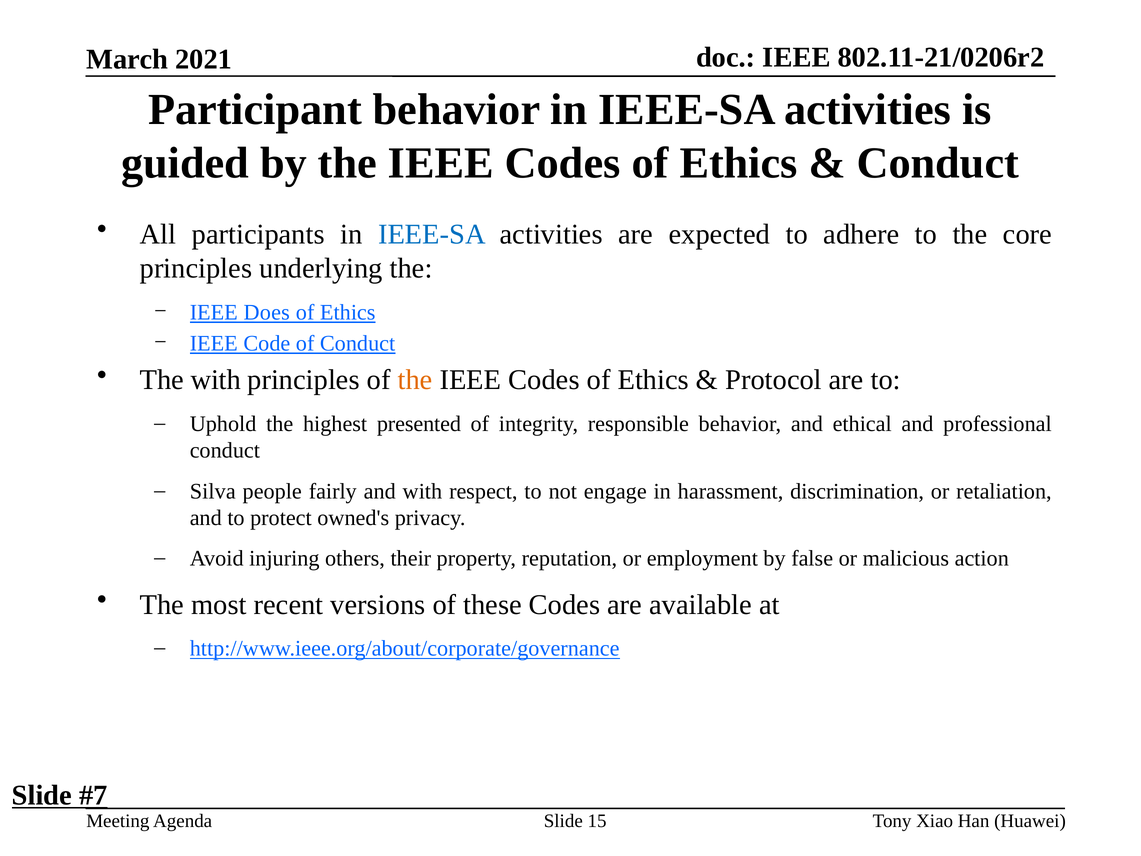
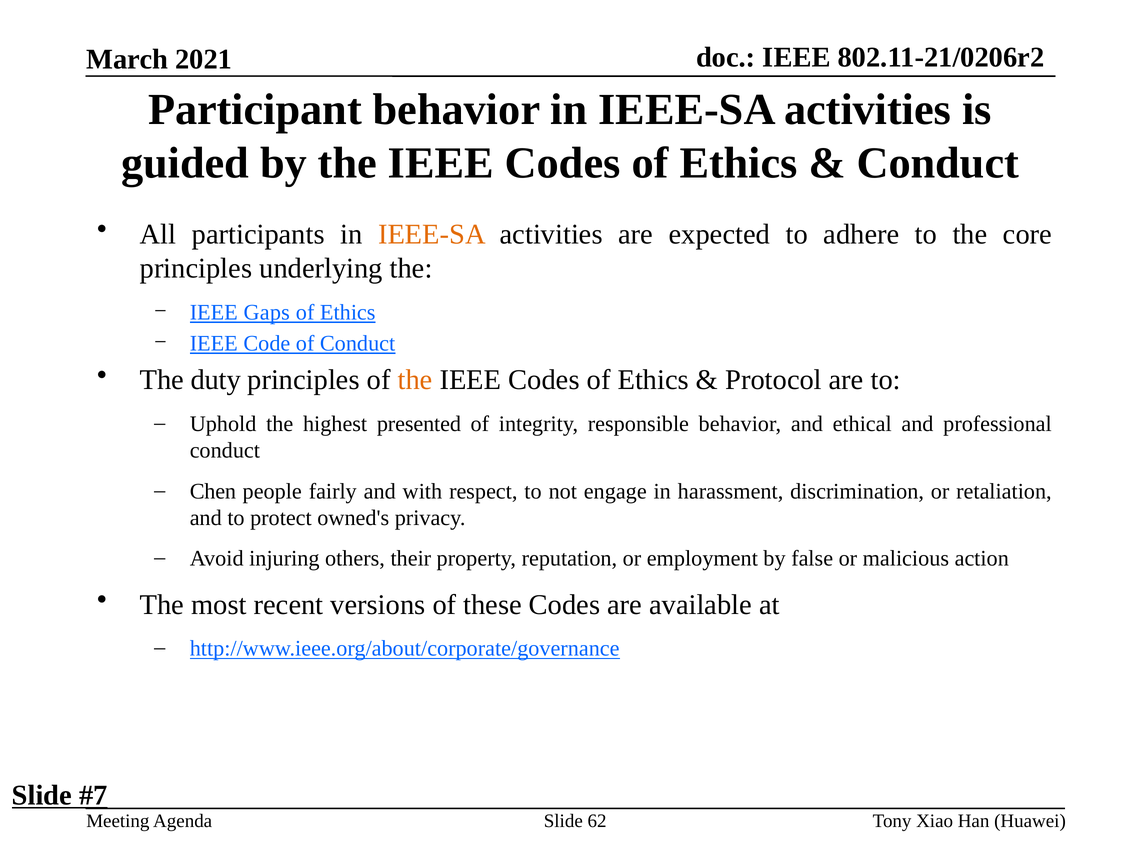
IEEE-SA at (432, 234) colour: blue -> orange
Does: Does -> Gaps
The with: with -> duty
Silva: Silva -> Chen
15: 15 -> 62
